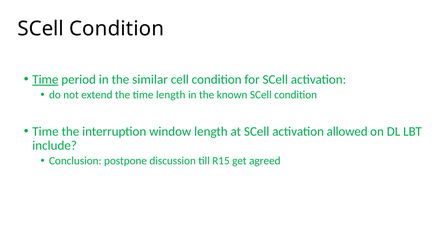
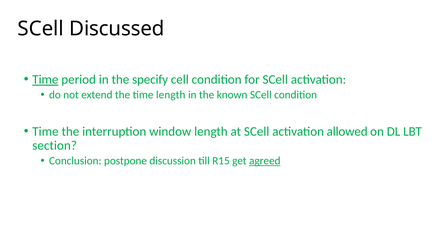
Condition at (117, 29): Condition -> Discussed
similar: similar -> specify
include: include -> section
agreed underline: none -> present
